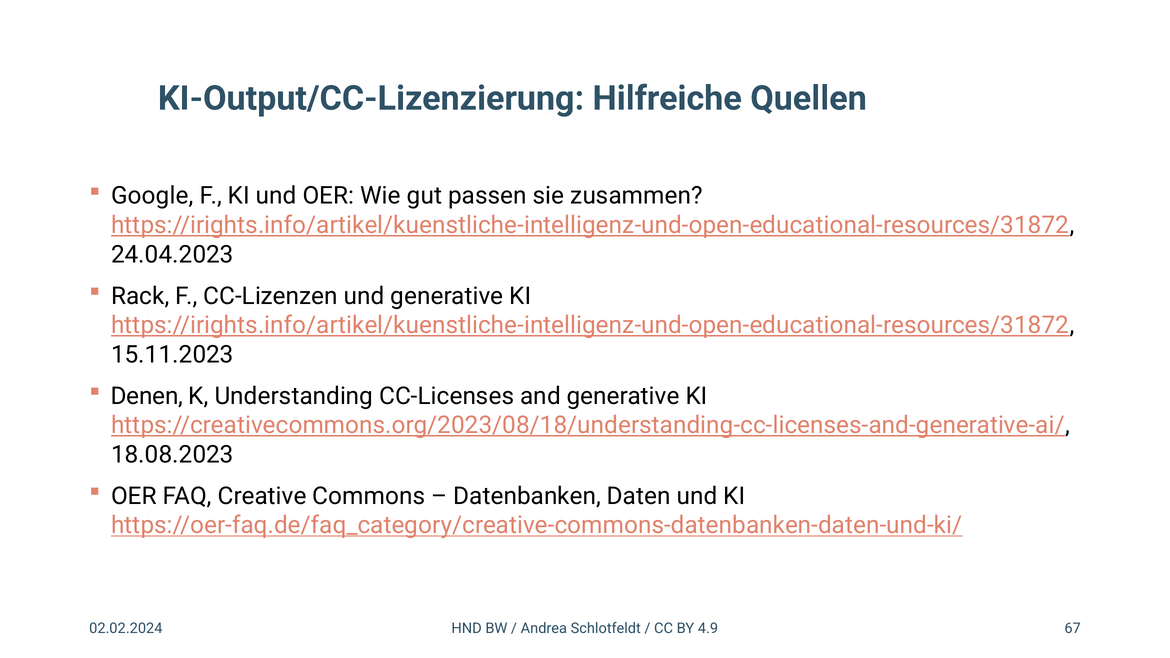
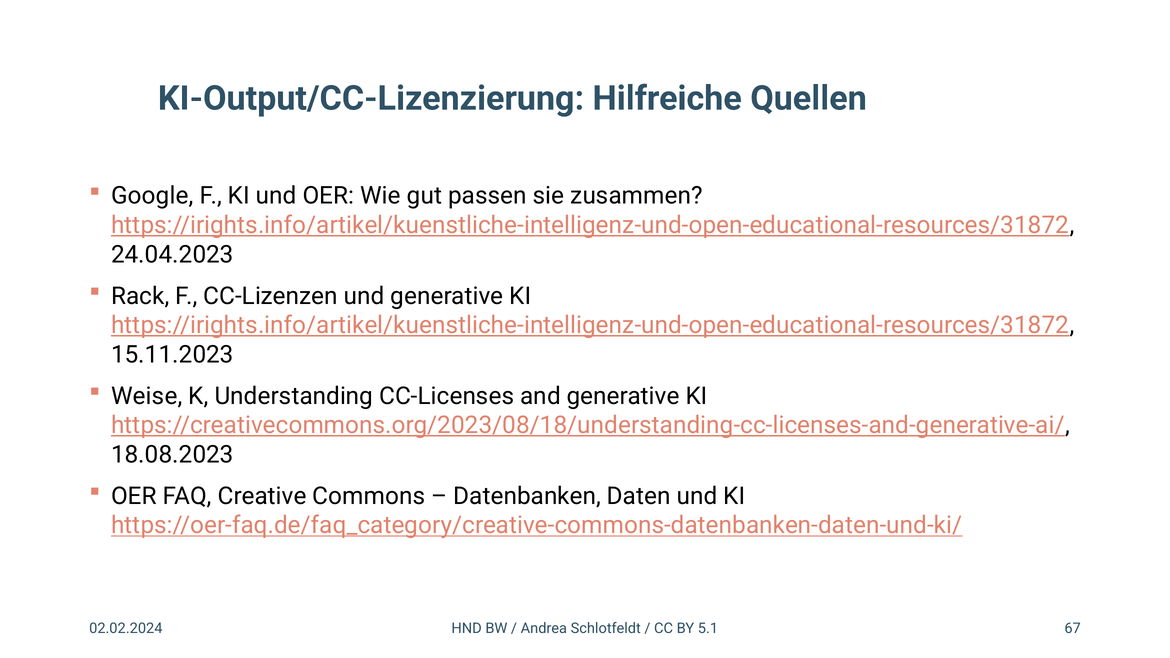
Denen: Denen -> Weise
4.9: 4.9 -> 5.1
